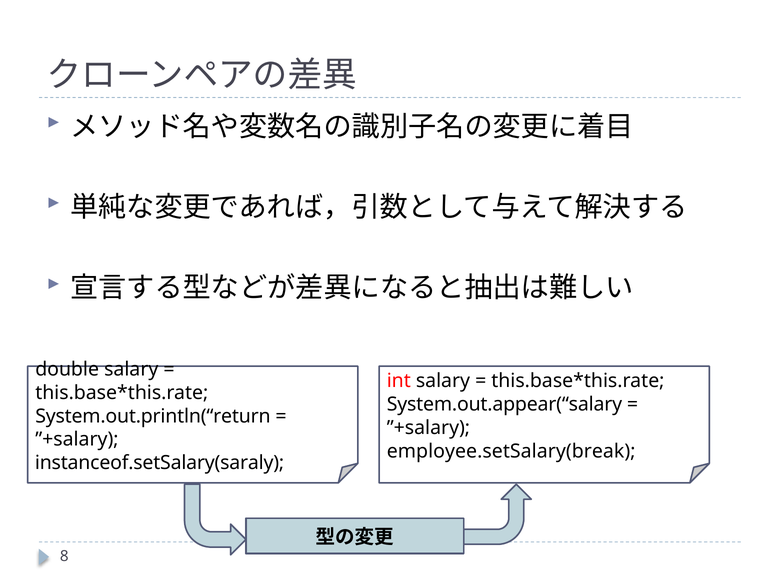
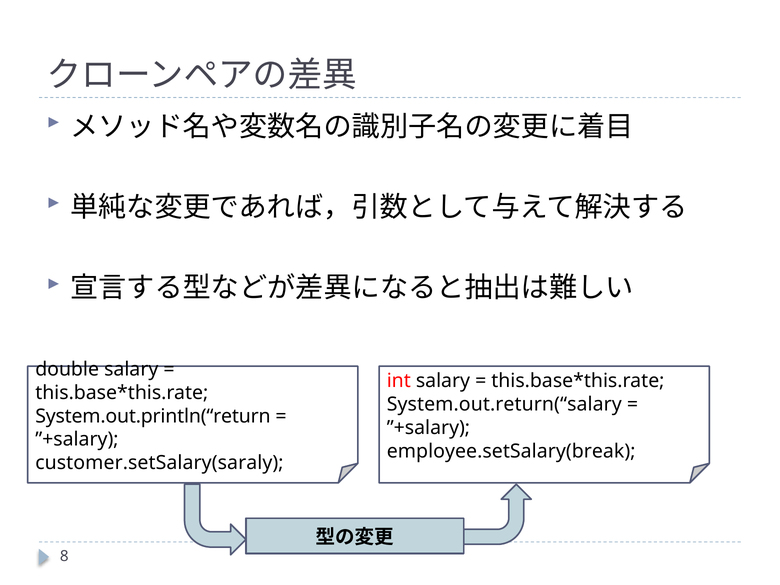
System.out.appear(“salary: System.out.appear(“salary -> System.out.return(“salary
instanceof.setSalary(saraly: instanceof.setSalary(saraly -> customer.setSalary(saraly
